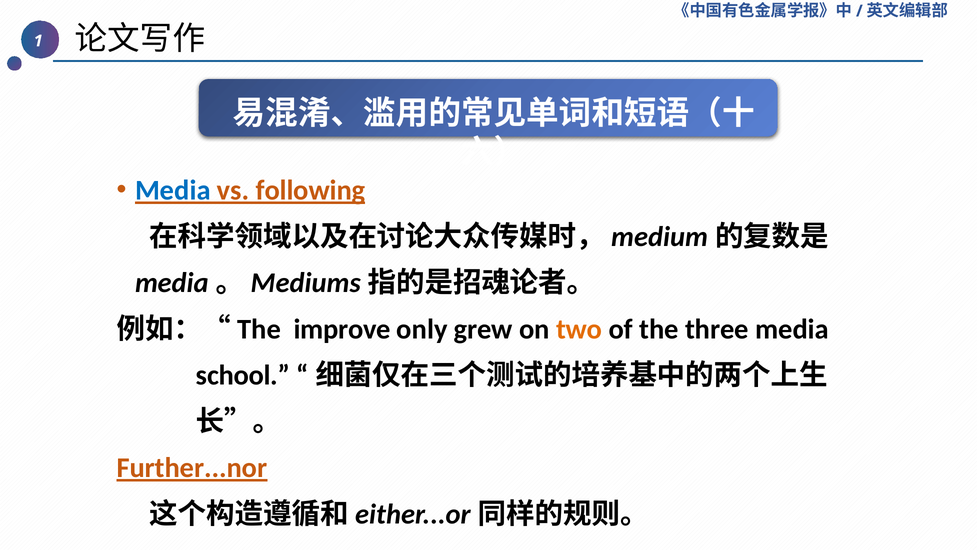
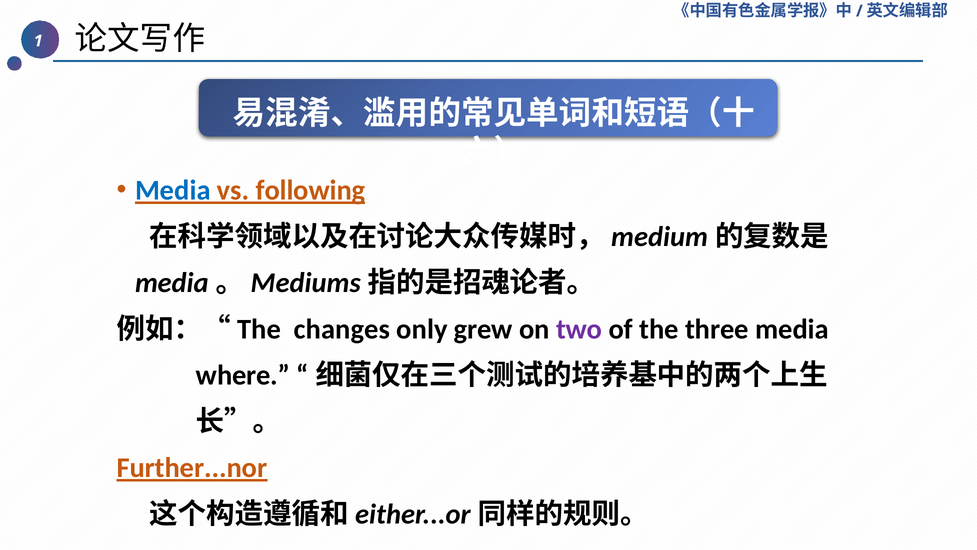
improve: improve -> changes
two colour: orange -> purple
school: school -> where
